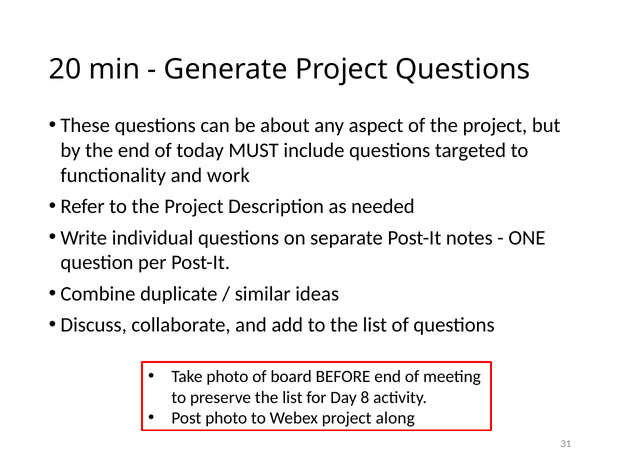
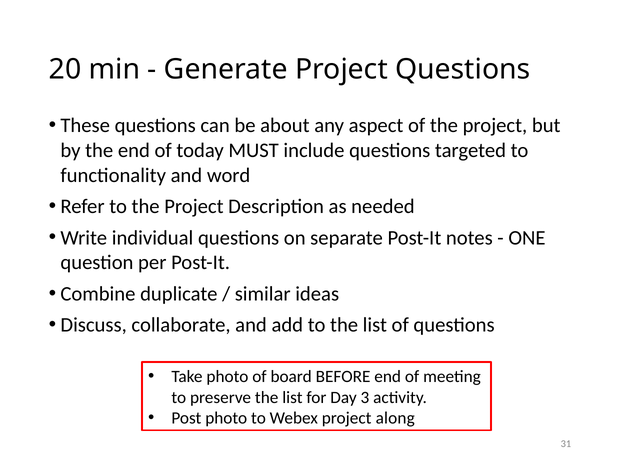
work: work -> word
8: 8 -> 3
